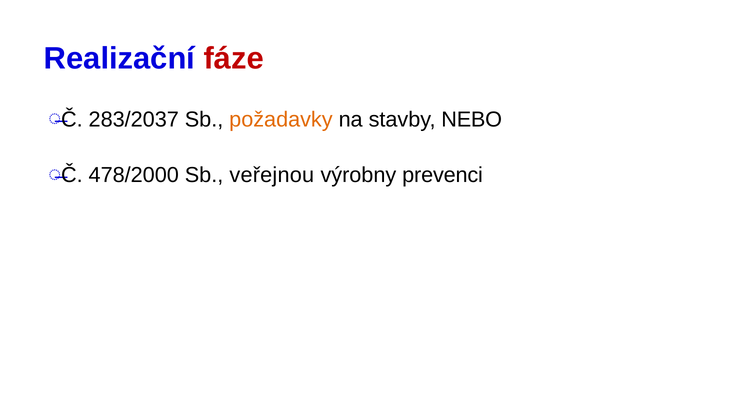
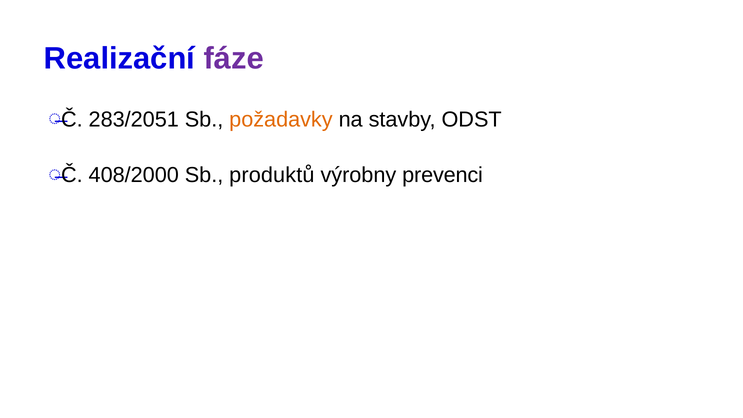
fáze colour: red -> purple
283/2037: 283/2037 -> 283/2051
NEBO: NEBO -> ODST
478/2000: 478/2000 -> 408/2000
veřejnou: veřejnou -> produktů
